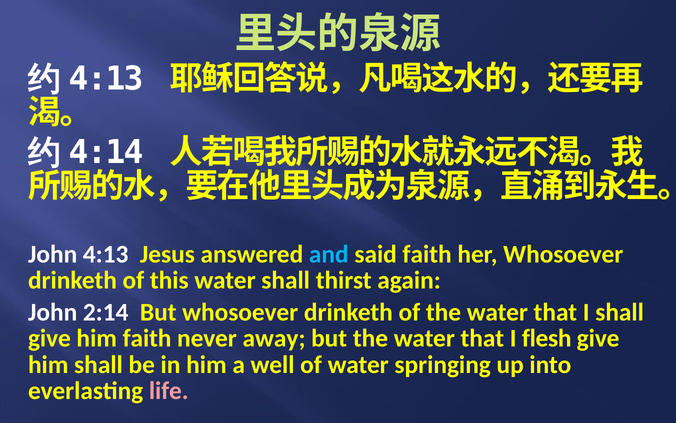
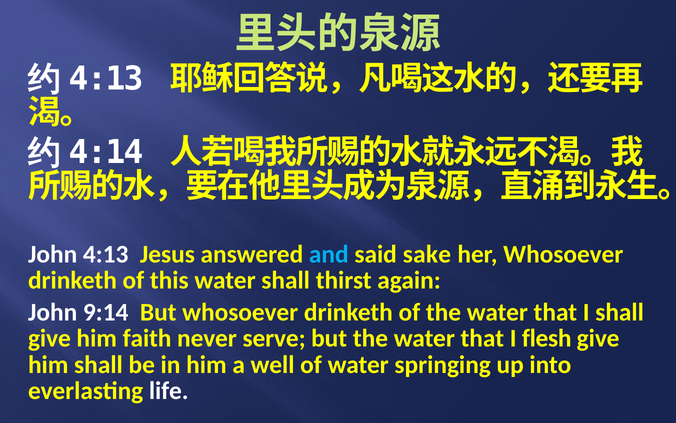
said faith: faith -> sake
2:14: 2:14 -> 9:14
away: away -> serve
life colour: pink -> white
